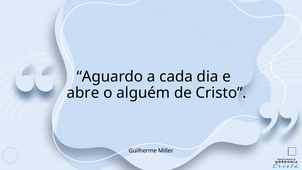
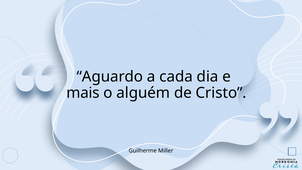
abre: abre -> mais
